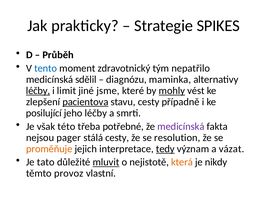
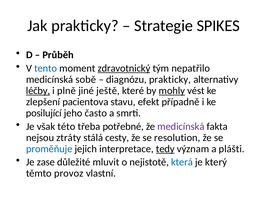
zdravotnický underline: none -> present
sdělil: sdělil -> sobě
diagnózu maminka: maminka -> prakticky
limit: limit -> plně
jsme: jsme -> ještě
pacientova underline: present -> none
stavu cesty: cesty -> efekt
jeho léčby: léčby -> často
pager: pager -> ztráty
proměňuje colour: orange -> blue
vázat: vázat -> plášti
tato: tato -> zase
mluvit underline: present -> none
která colour: orange -> blue
nikdy: nikdy -> který
